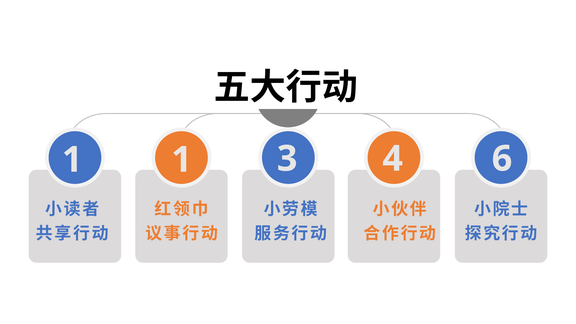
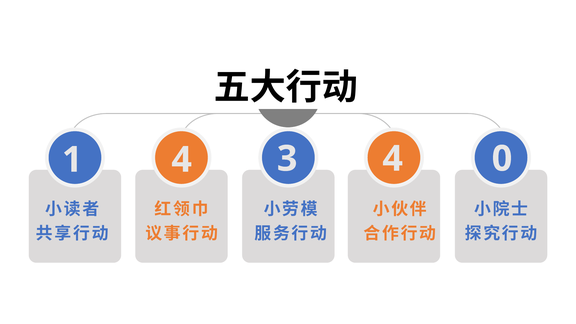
1 1: 1 -> 4
6: 6 -> 0
